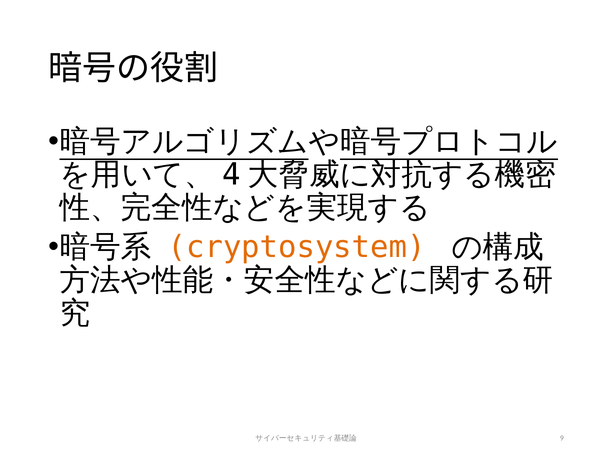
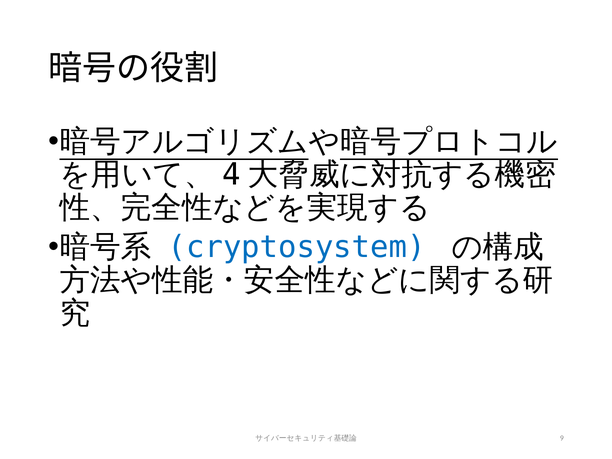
cryptosystem colour: orange -> blue
